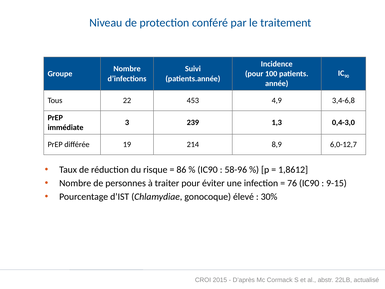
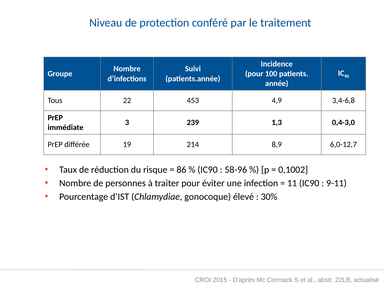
1,8612: 1,8612 -> 0,1002
76: 76 -> 11
9-15: 9-15 -> 9-11
